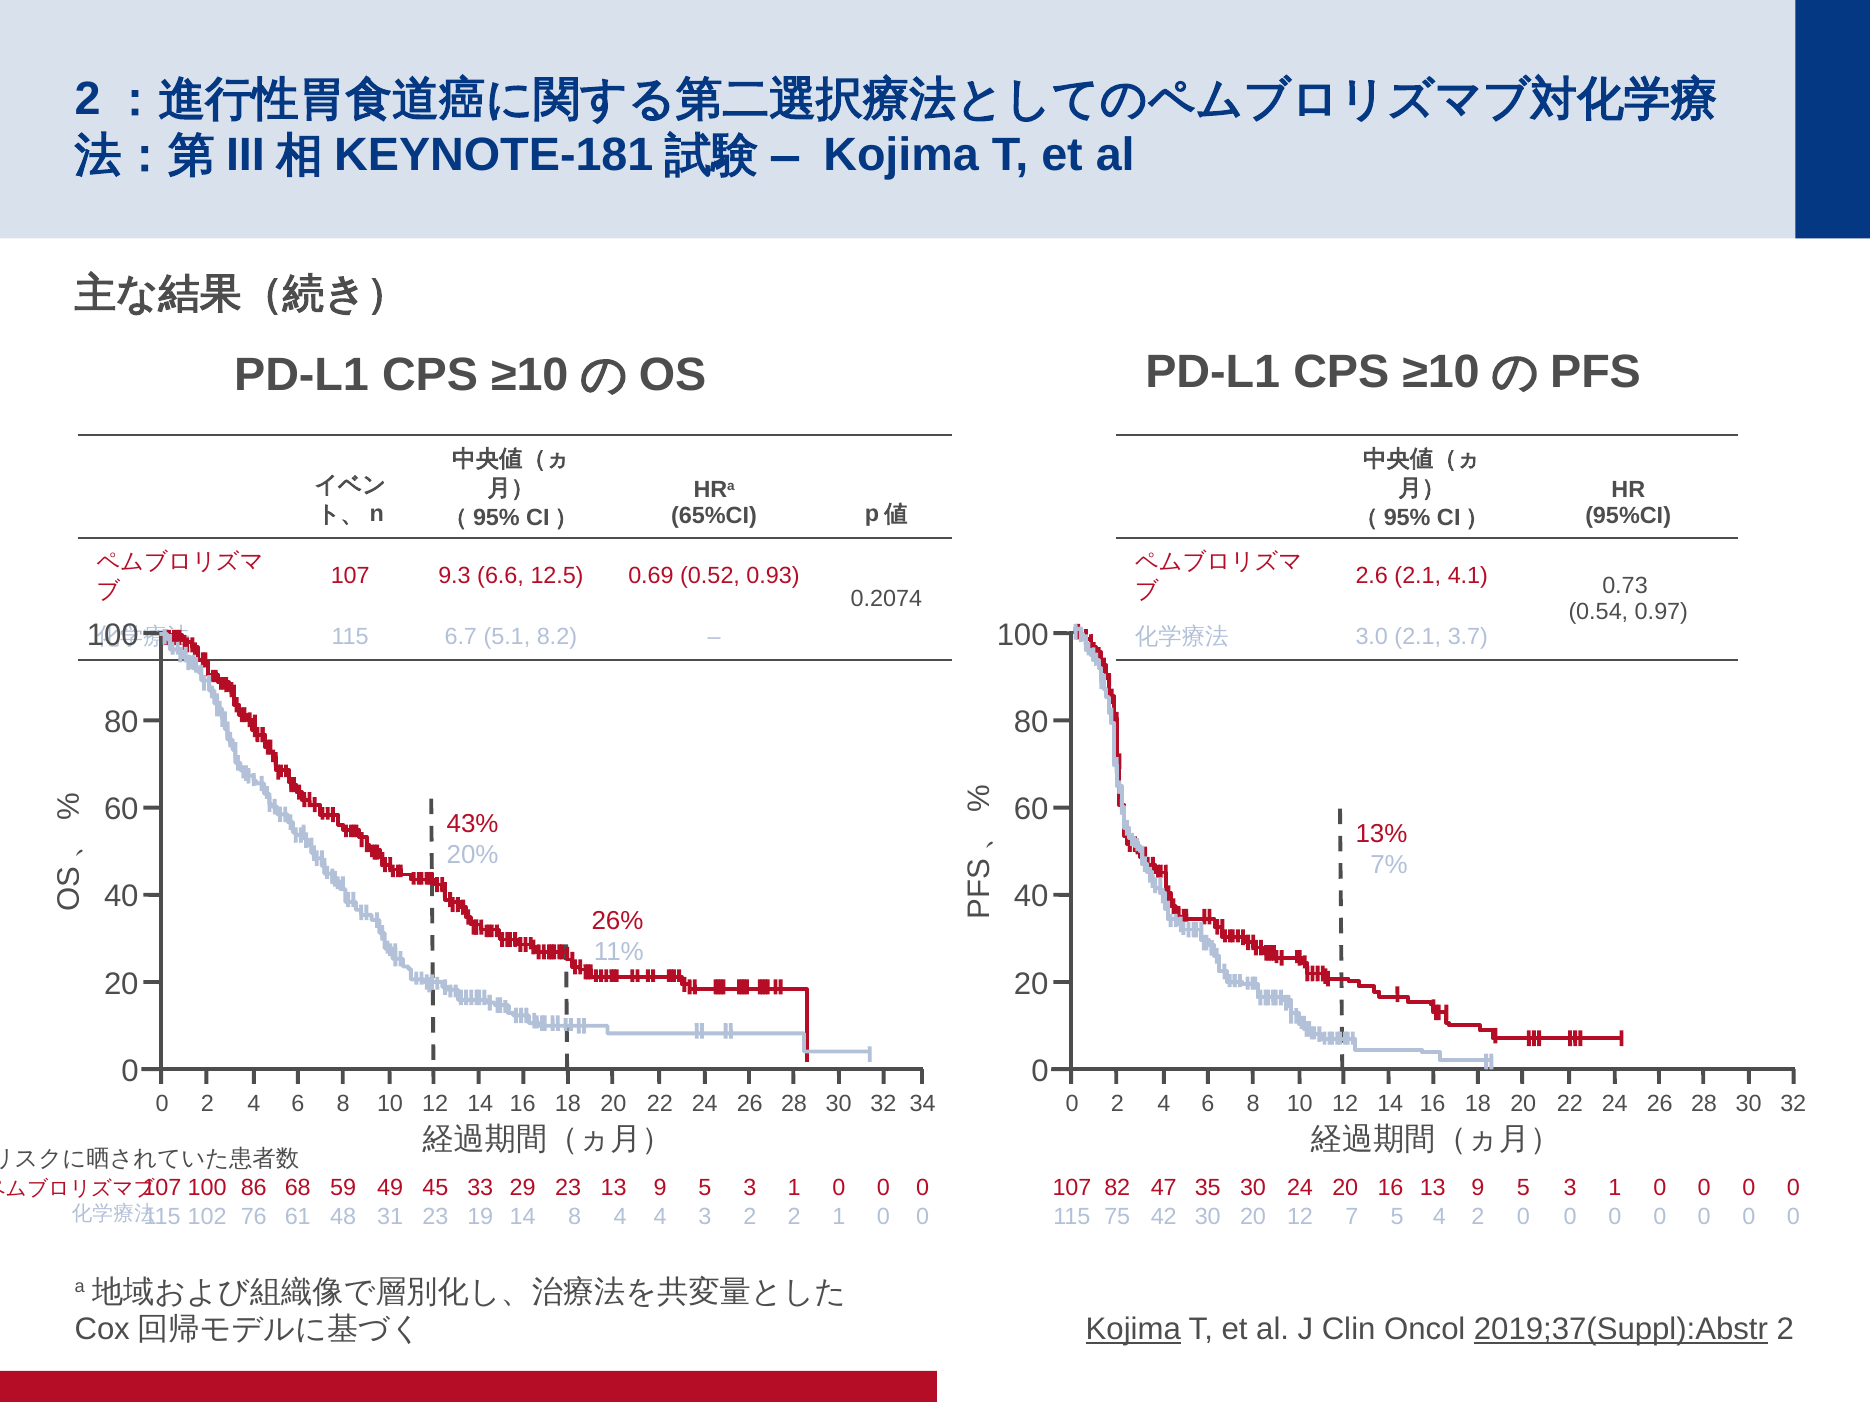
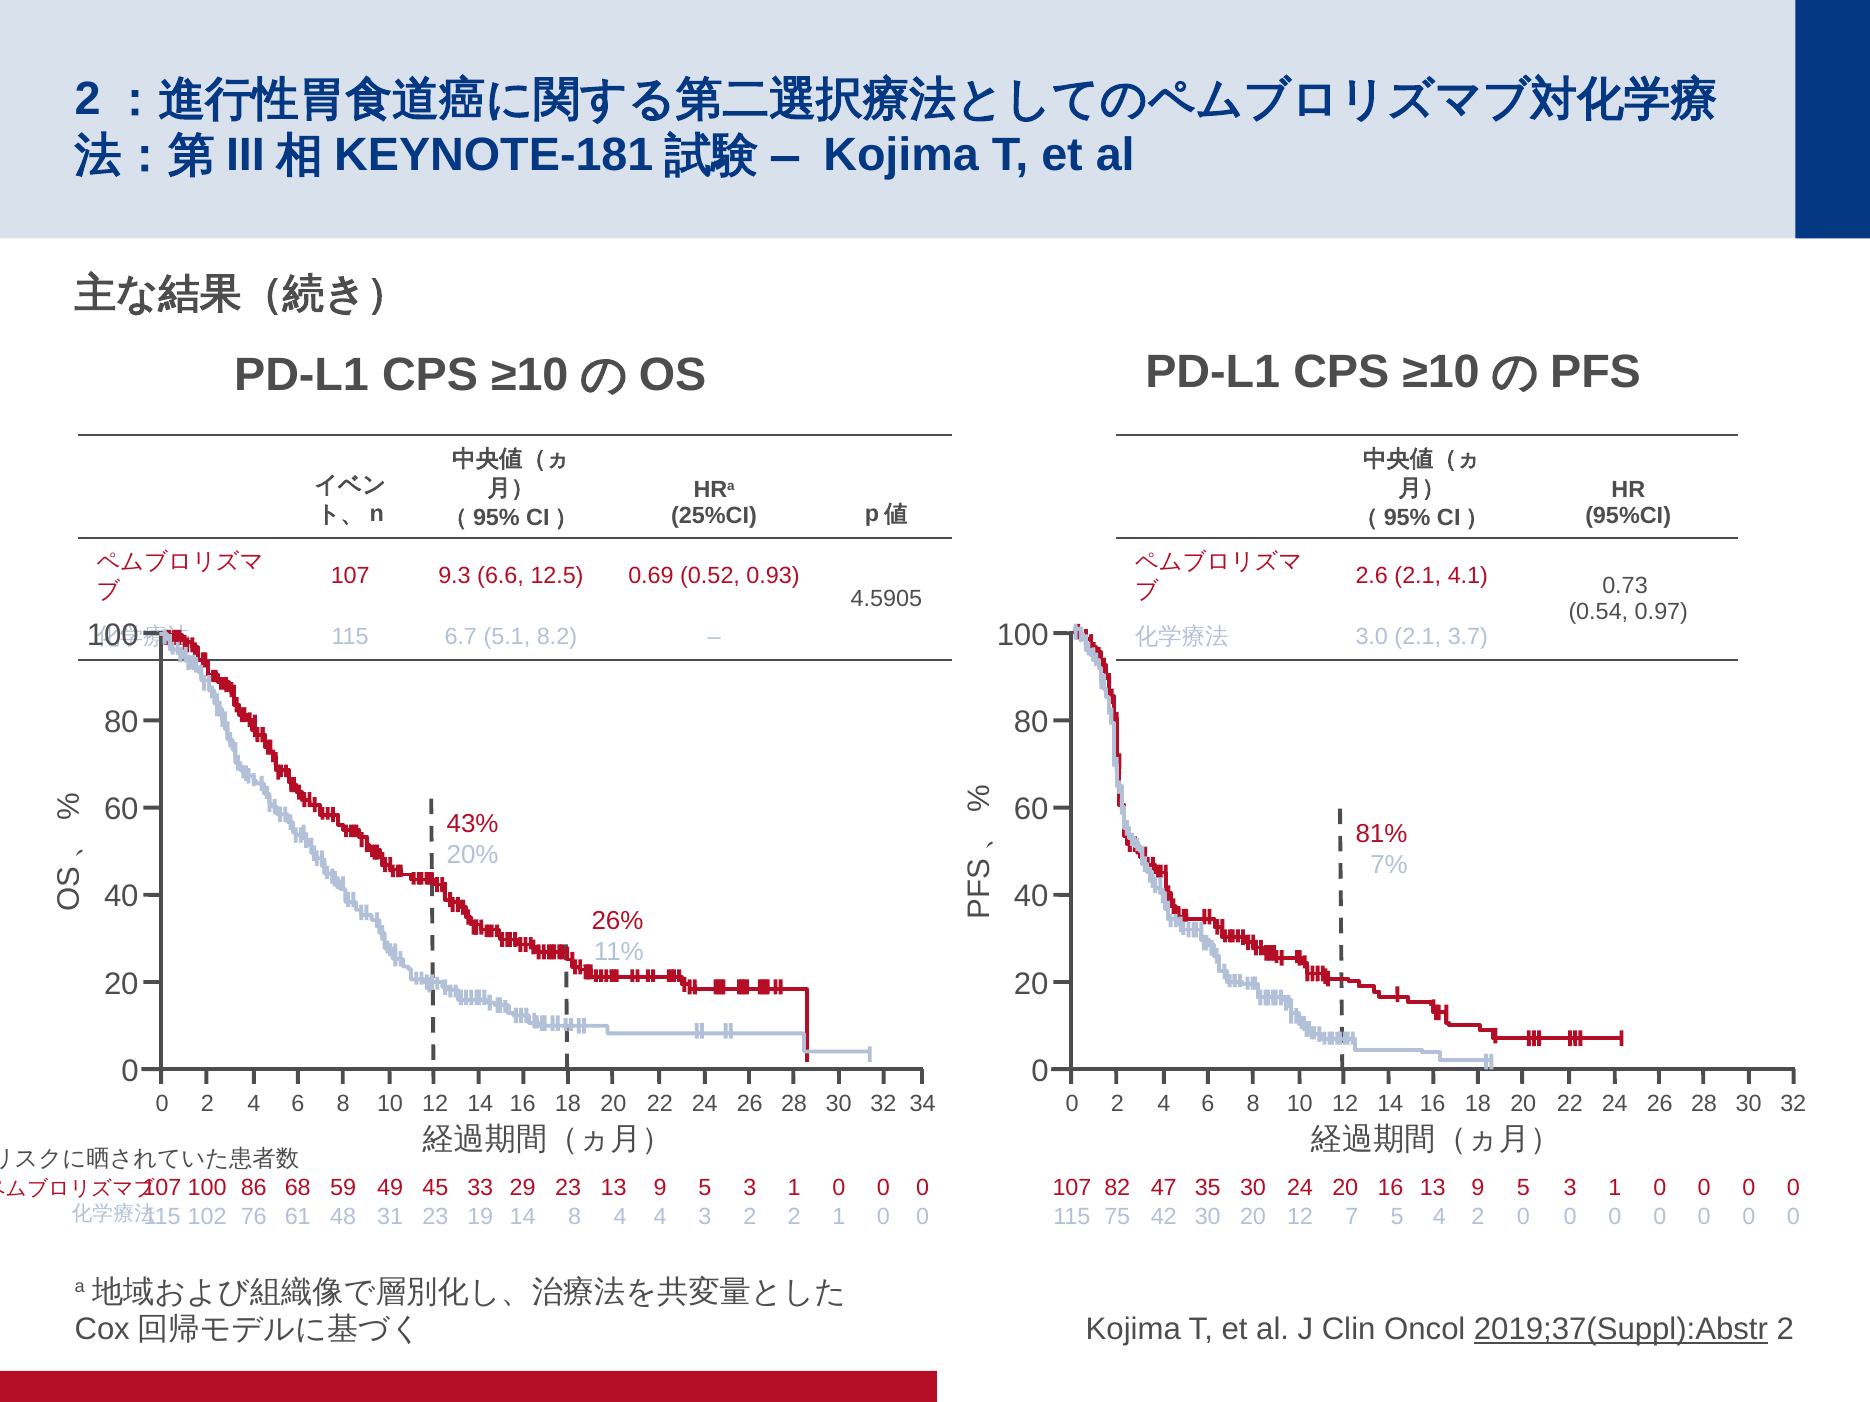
65%CI: 65%CI -> 25%CI
0.2074: 0.2074 -> 4.5905
13%: 13% -> 81%
Kojima at (1133, 1330) underline: present -> none
